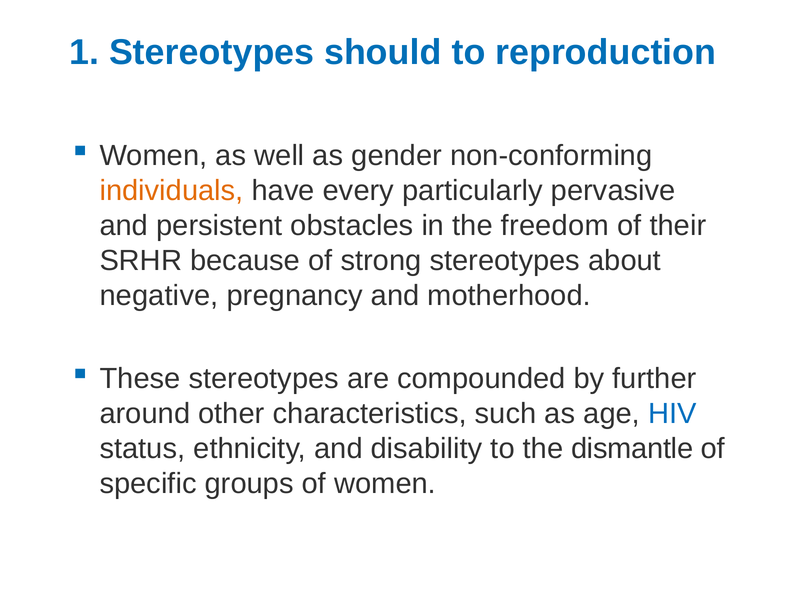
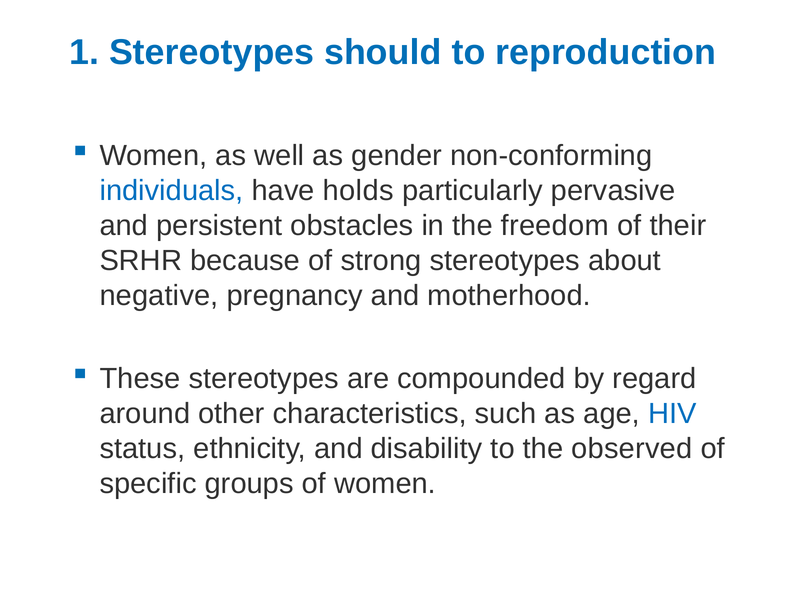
individuals colour: orange -> blue
every: every -> holds
further: further -> regard
dismantle: dismantle -> observed
